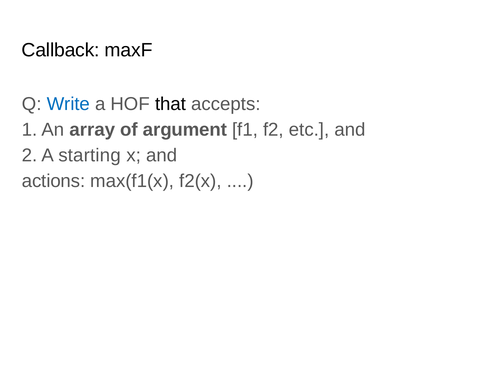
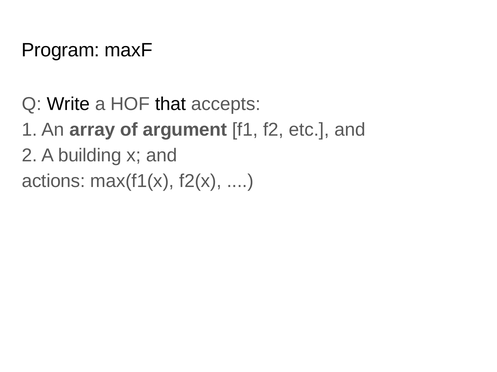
Callback: Callback -> Program
Write colour: blue -> black
starting: starting -> building
